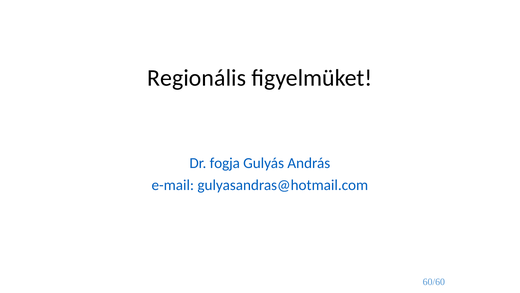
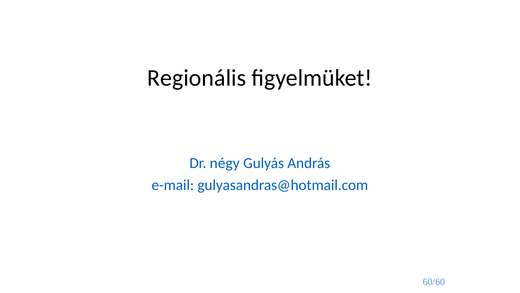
fogja: fogja -> négy
